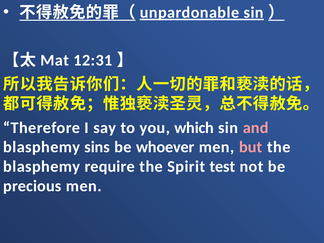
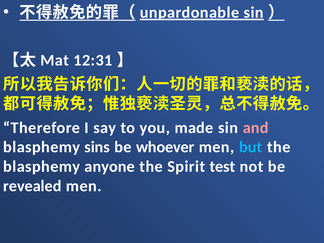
which: which -> made
but colour: pink -> light blue
require: require -> anyone
precious: precious -> revealed
